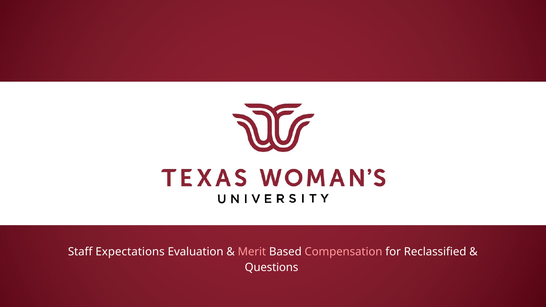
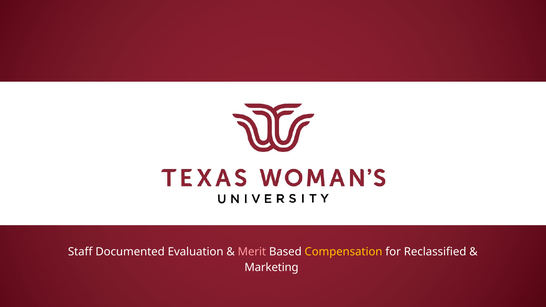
Expectations: Expectations -> Documented
Compensation colour: pink -> yellow
Questions: Questions -> Marketing
